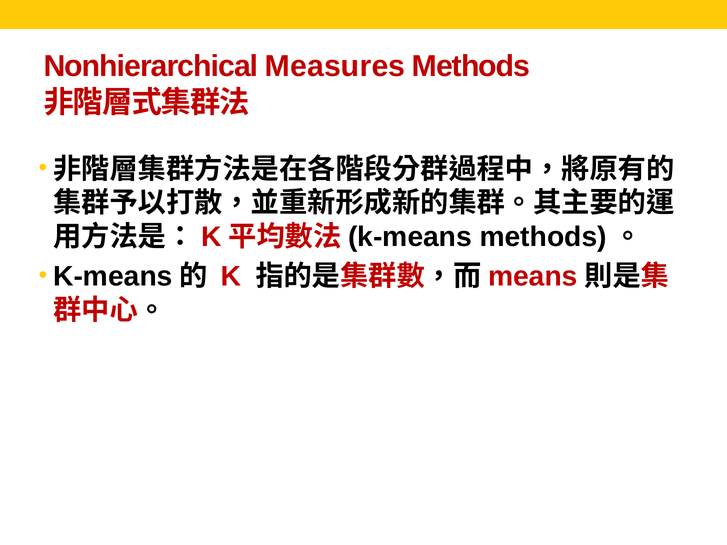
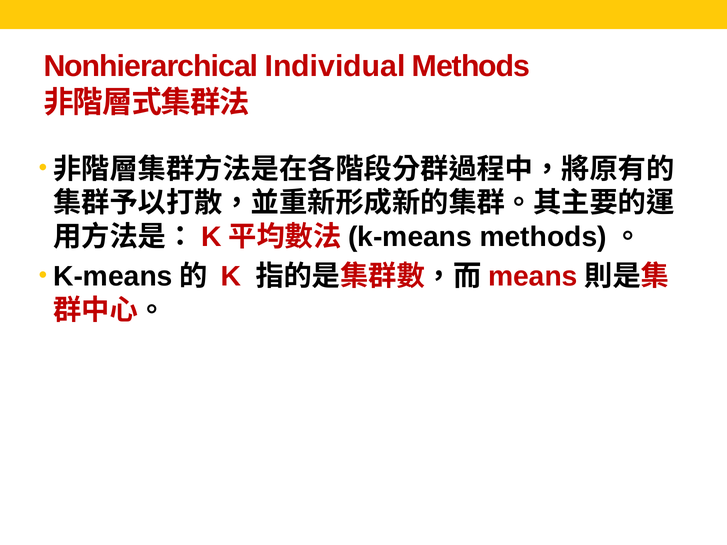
Measures: Measures -> Individual
